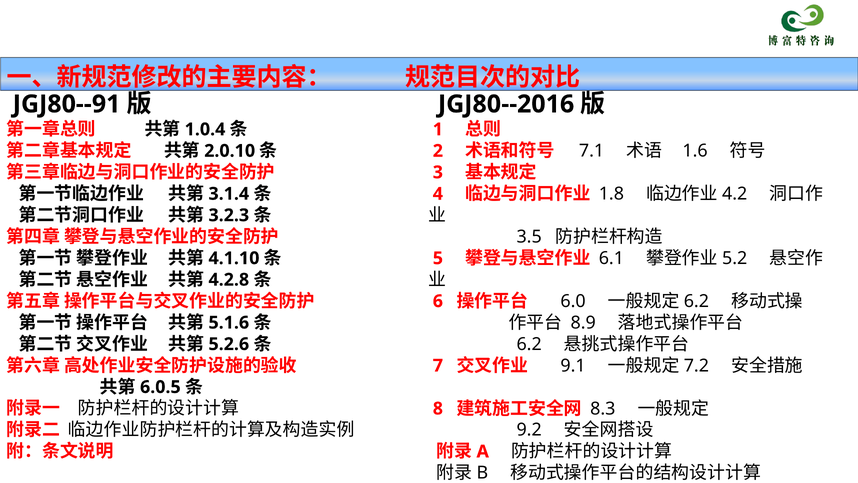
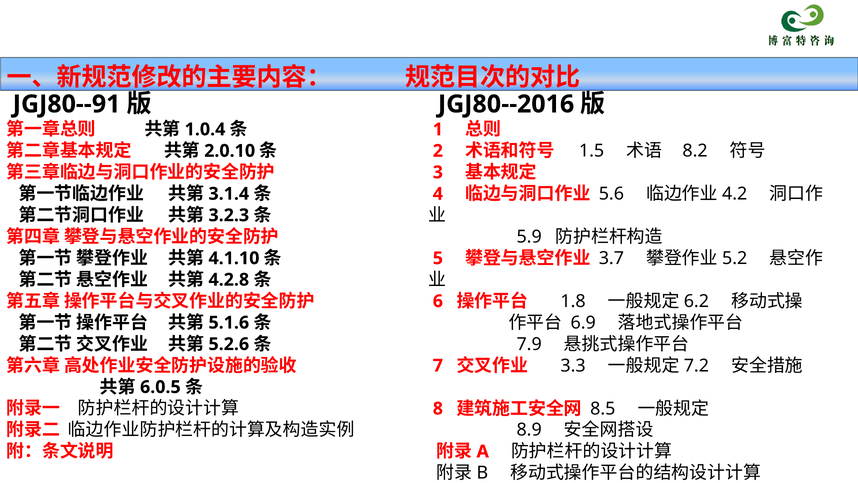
7.1: 7.1 -> 1.5
1.6: 1.6 -> 8.2
1.8: 1.8 -> 5.6
3.5: 3.5 -> 5.9
6.1: 6.1 -> 3.7
6.0: 6.0 -> 1.8
8.9: 8.9 -> 6.9
6.2 at (529, 344): 6.2 -> 7.9
9.1: 9.1 -> 3.3
8.3: 8.3 -> 8.5
9.2: 9.2 -> 8.9
